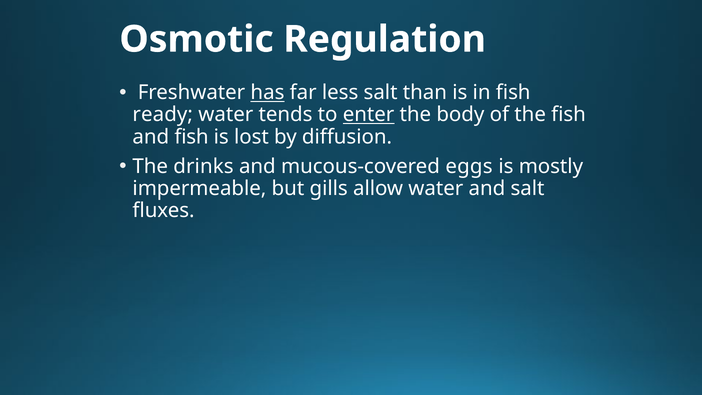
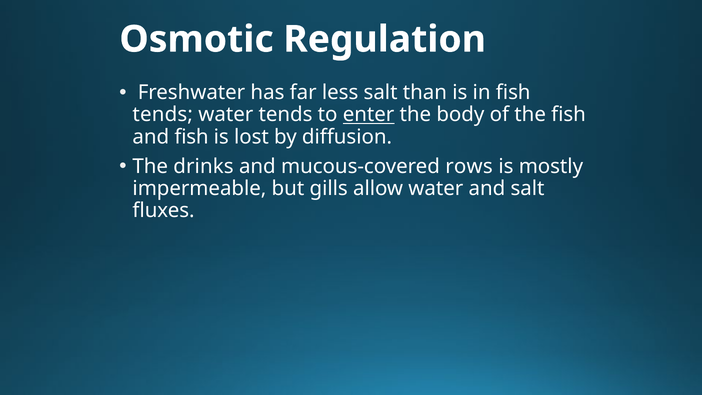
has underline: present -> none
ready at (163, 115): ready -> tends
eggs: eggs -> rows
